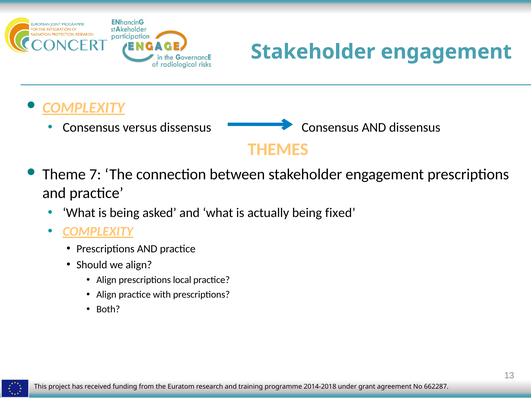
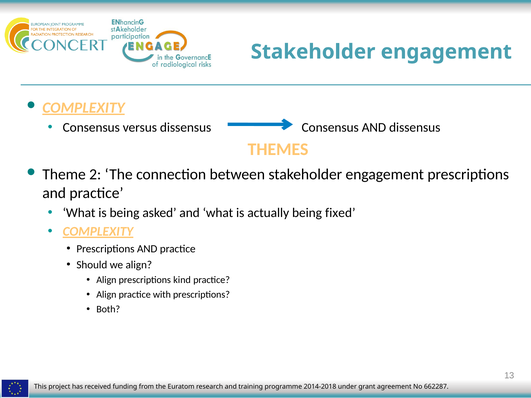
7: 7 -> 2
local: local -> kind
